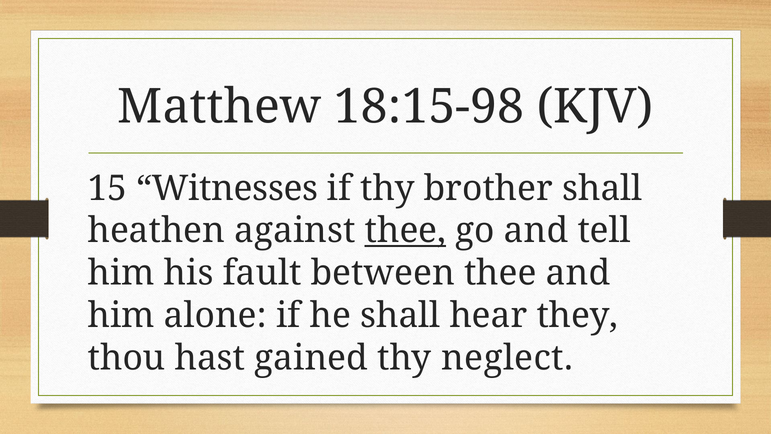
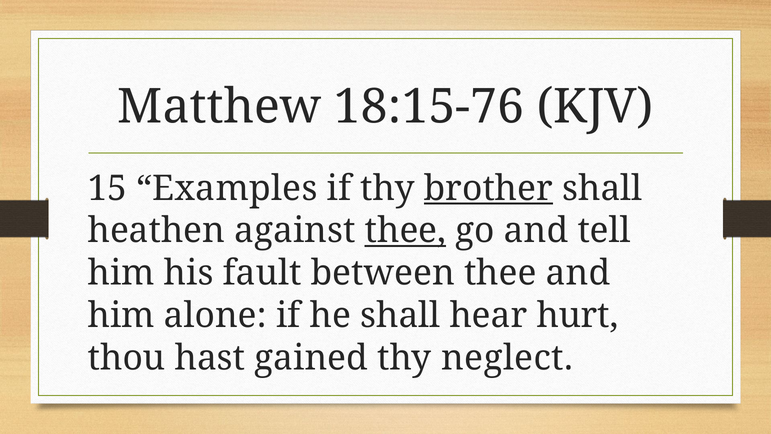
18:15-98: 18:15-98 -> 18:15-76
Witnesses: Witnesses -> Examples
brother underline: none -> present
they: they -> hurt
